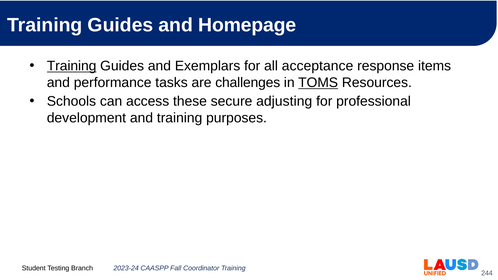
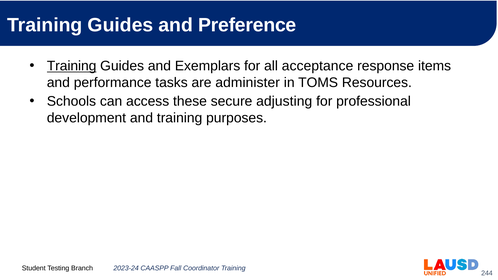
Homepage: Homepage -> Preference
challenges: challenges -> administer
TOMS underline: present -> none
